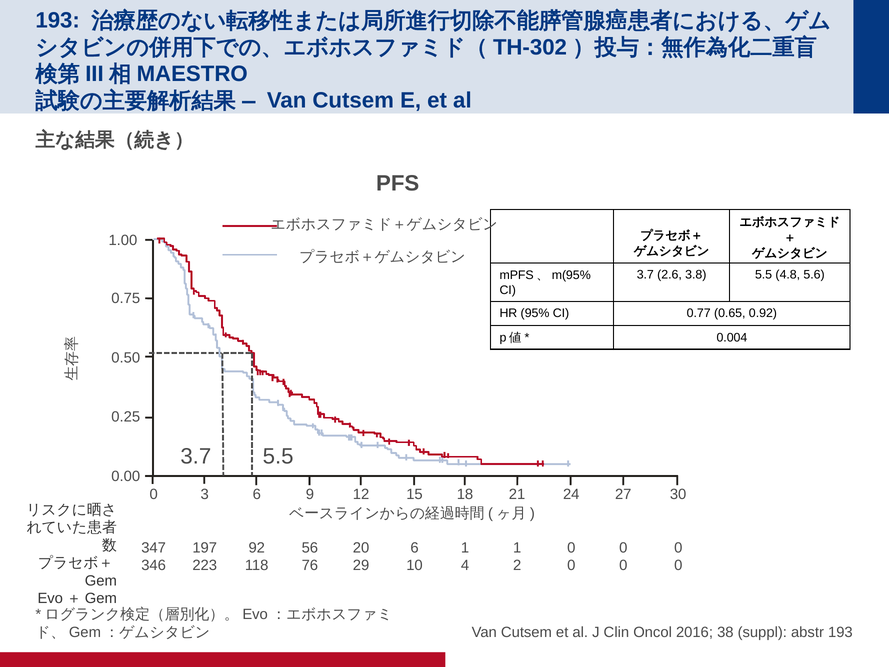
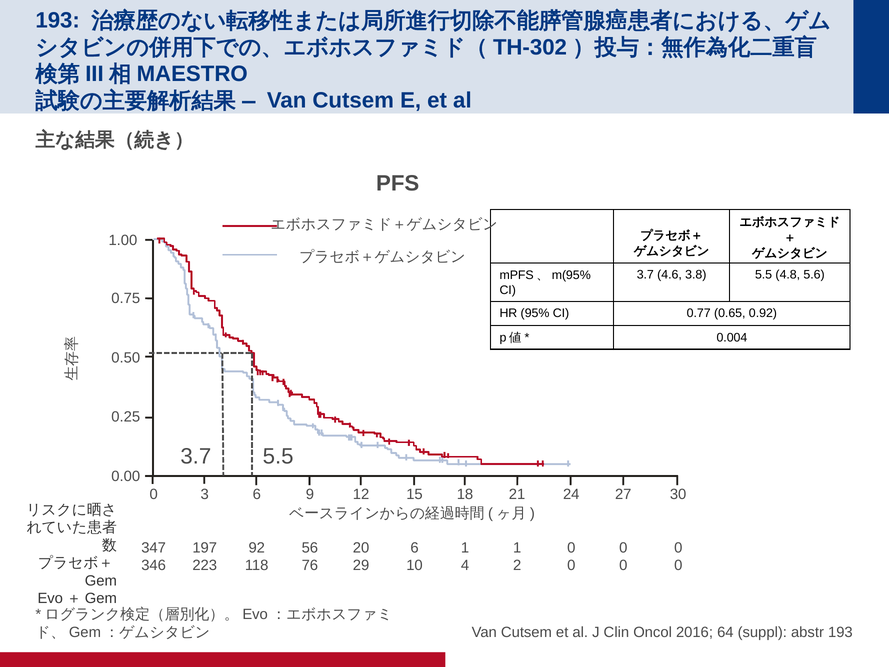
2.6: 2.6 -> 4.6
38: 38 -> 64
